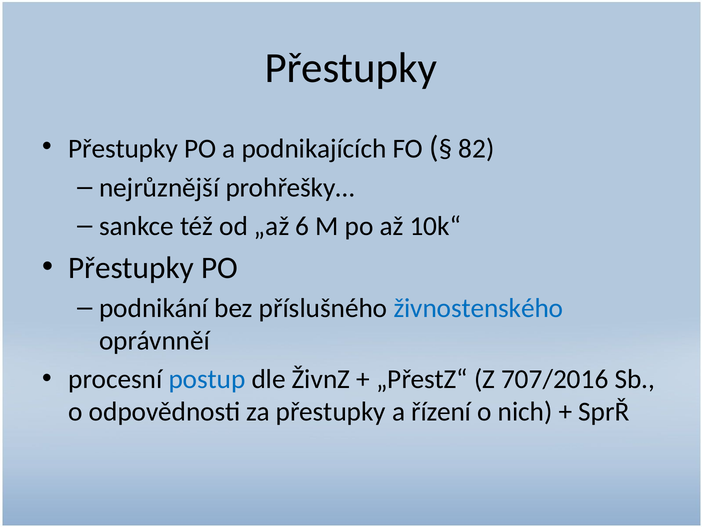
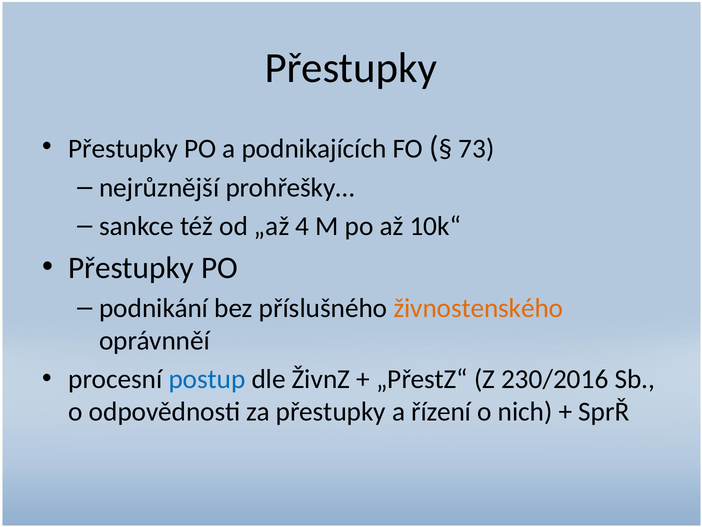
82: 82 -> 73
6: 6 -> 4
živnostenského colour: blue -> orange
707/2016: 707/2016 -> 230/2016
